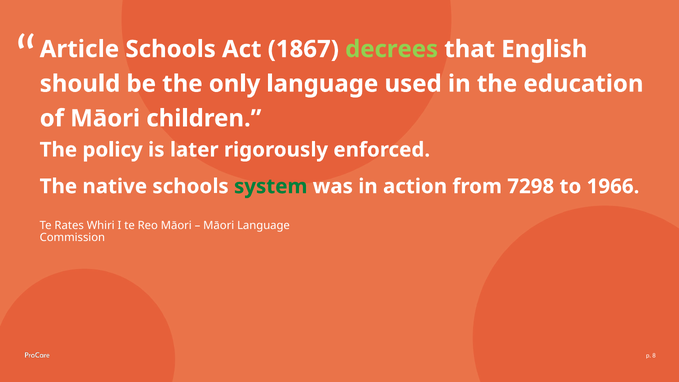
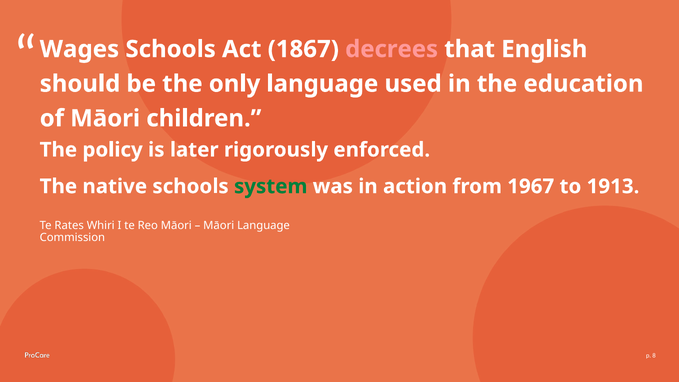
Article: Article -> Wages
decrees colour: light green -> pink
7298: 7298 -> 1967
1966: 1966 -> 1913
